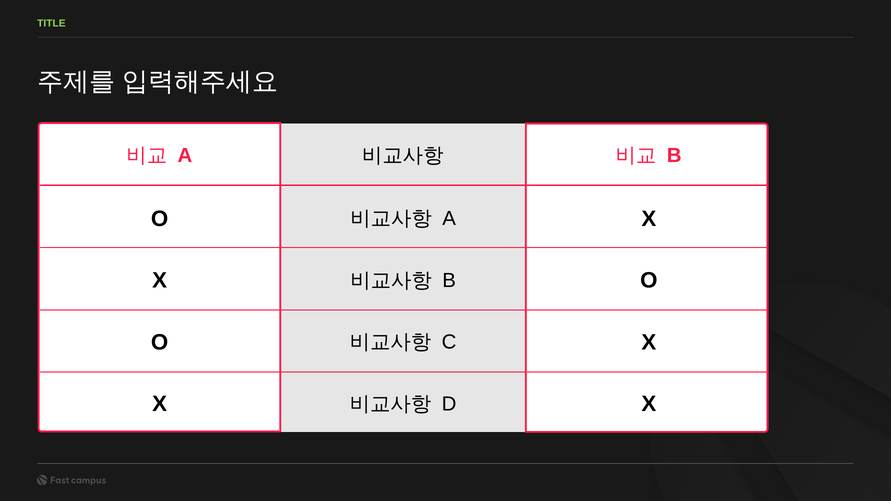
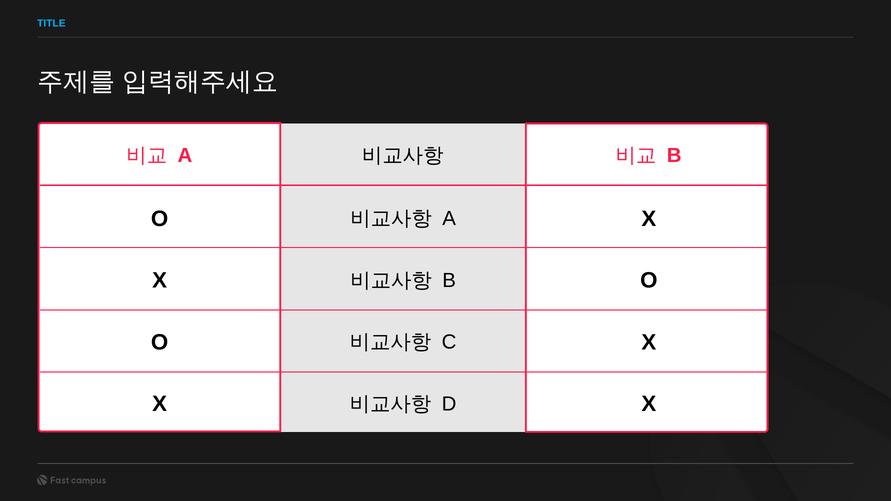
TITLE colour: light green -> light blue
